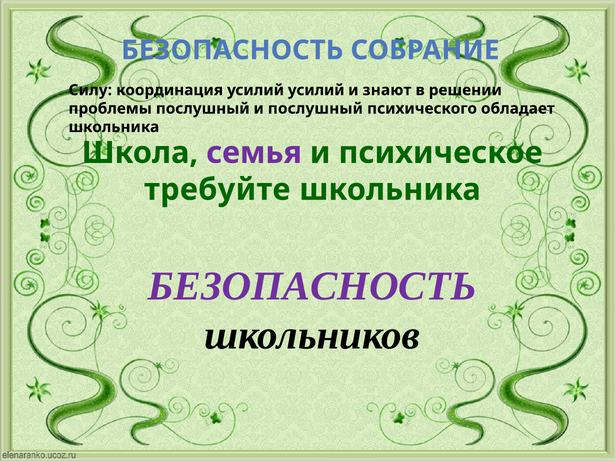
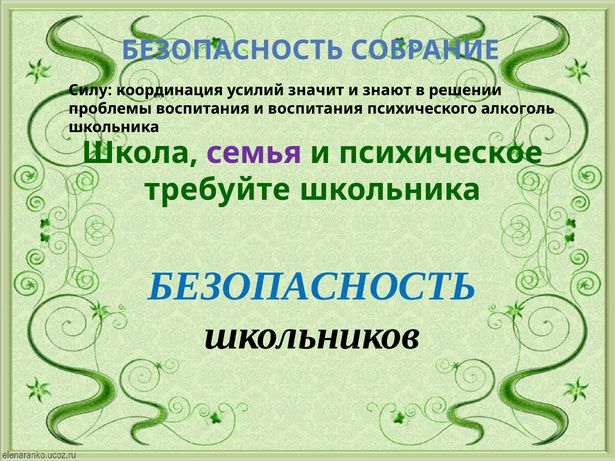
усилий усилий: усилий -> значит
проблемы послушный: послушный -> воспитания
и послушный: послушный -> воспитания
обладает: обладает -> алкоголь
БЕЗОПАСНОСТЬ at (312, 286) colour: purple -> blue
